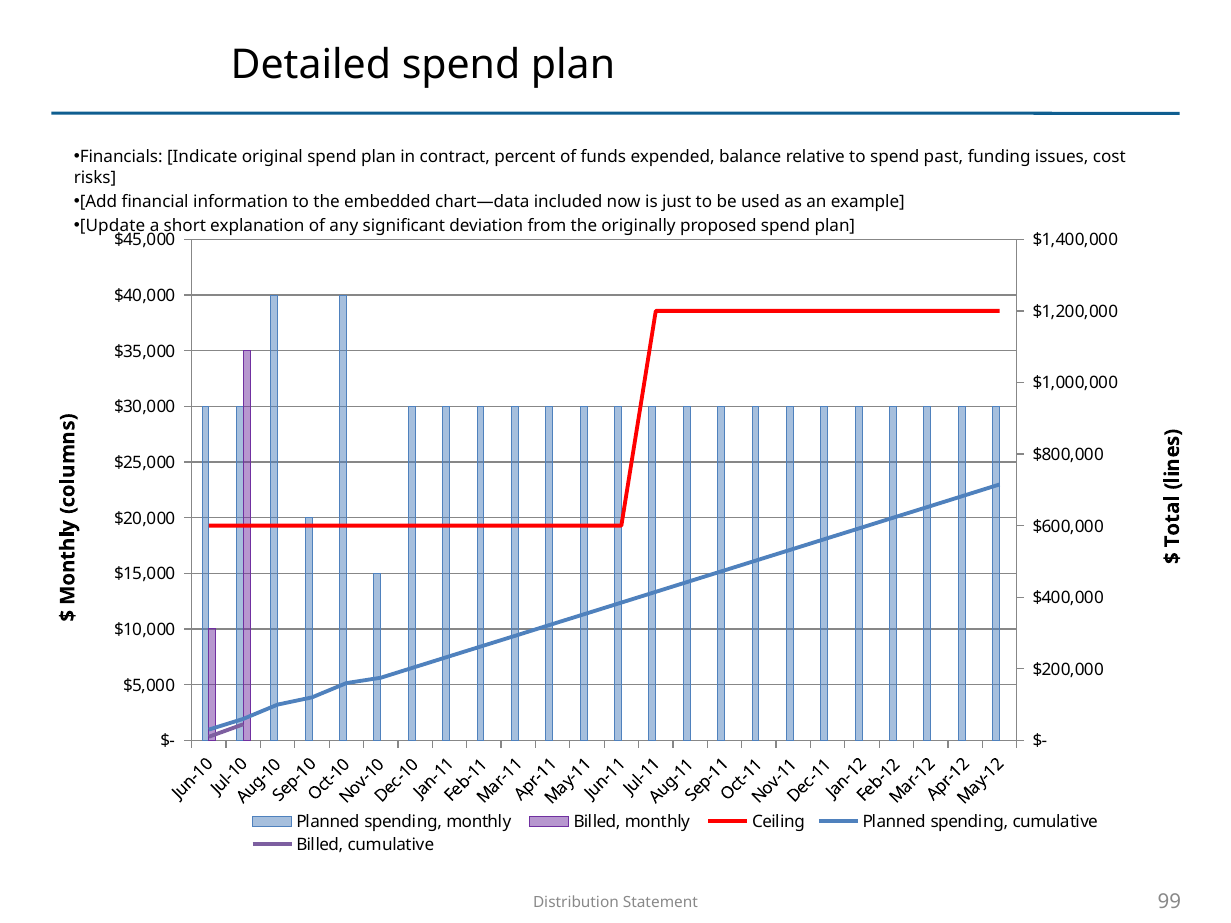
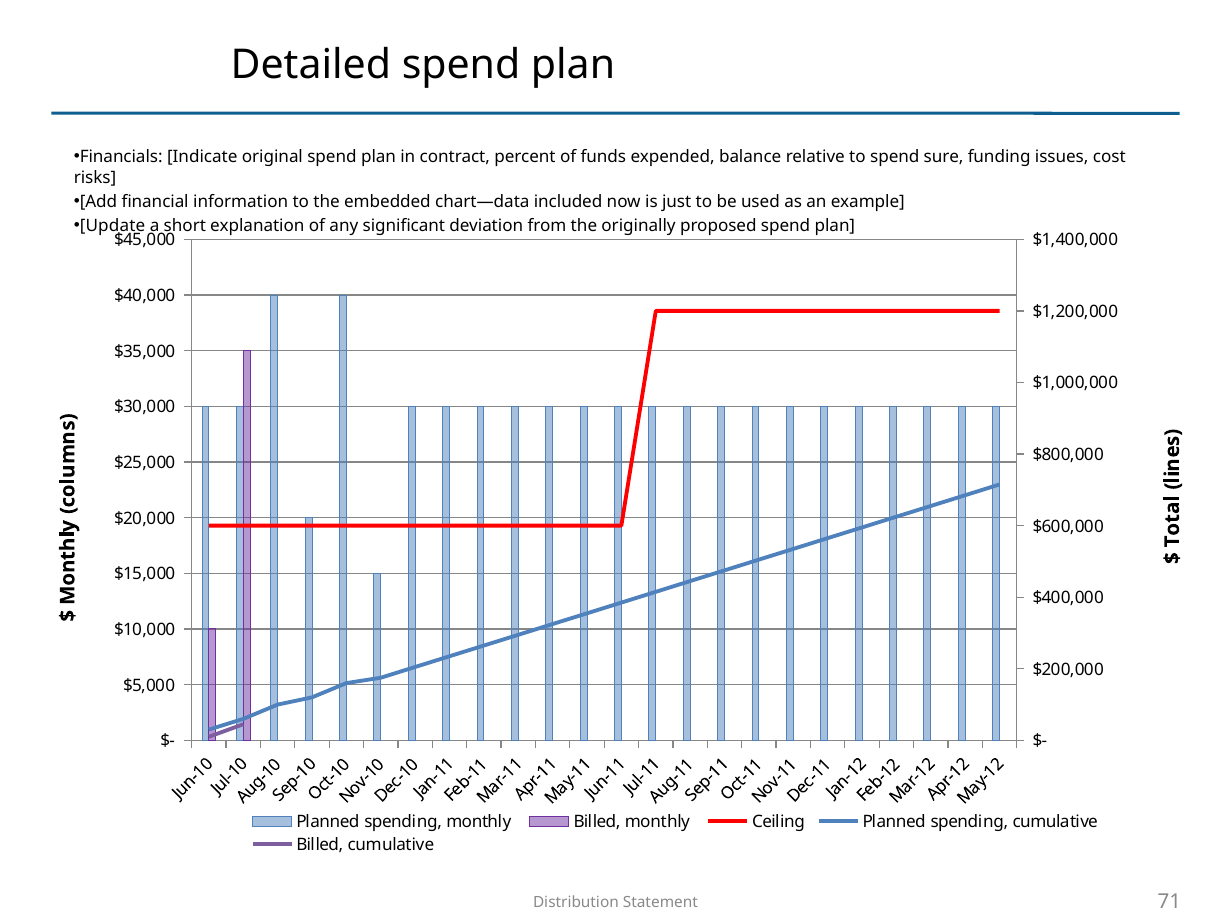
past: past -> sure
99: 99 -> 71
